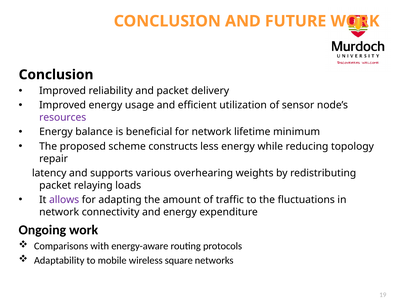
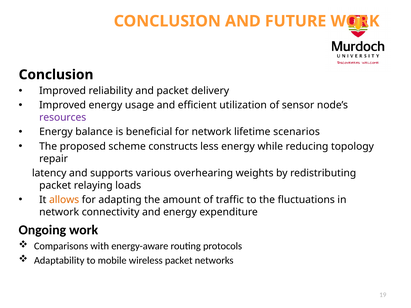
minimum: minimum -> scenarios
allows colour: purple -> orange
wireless square: square -> packet
